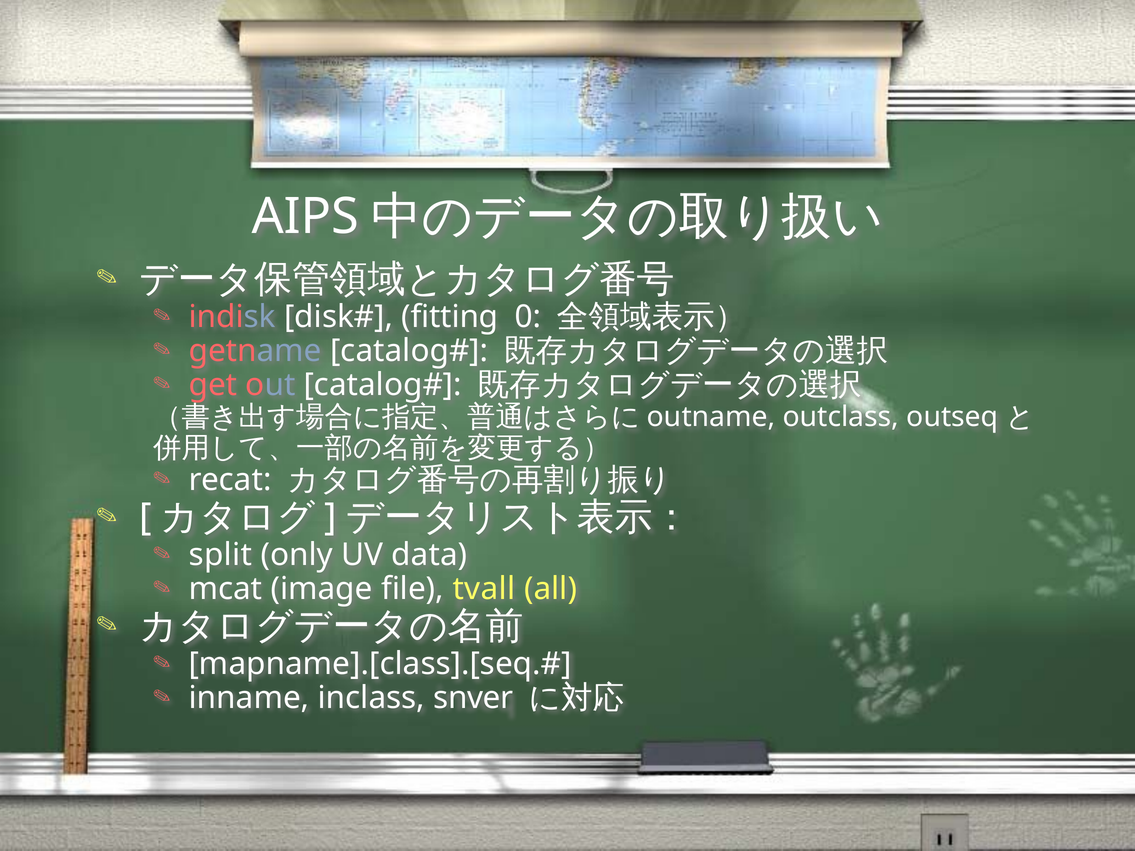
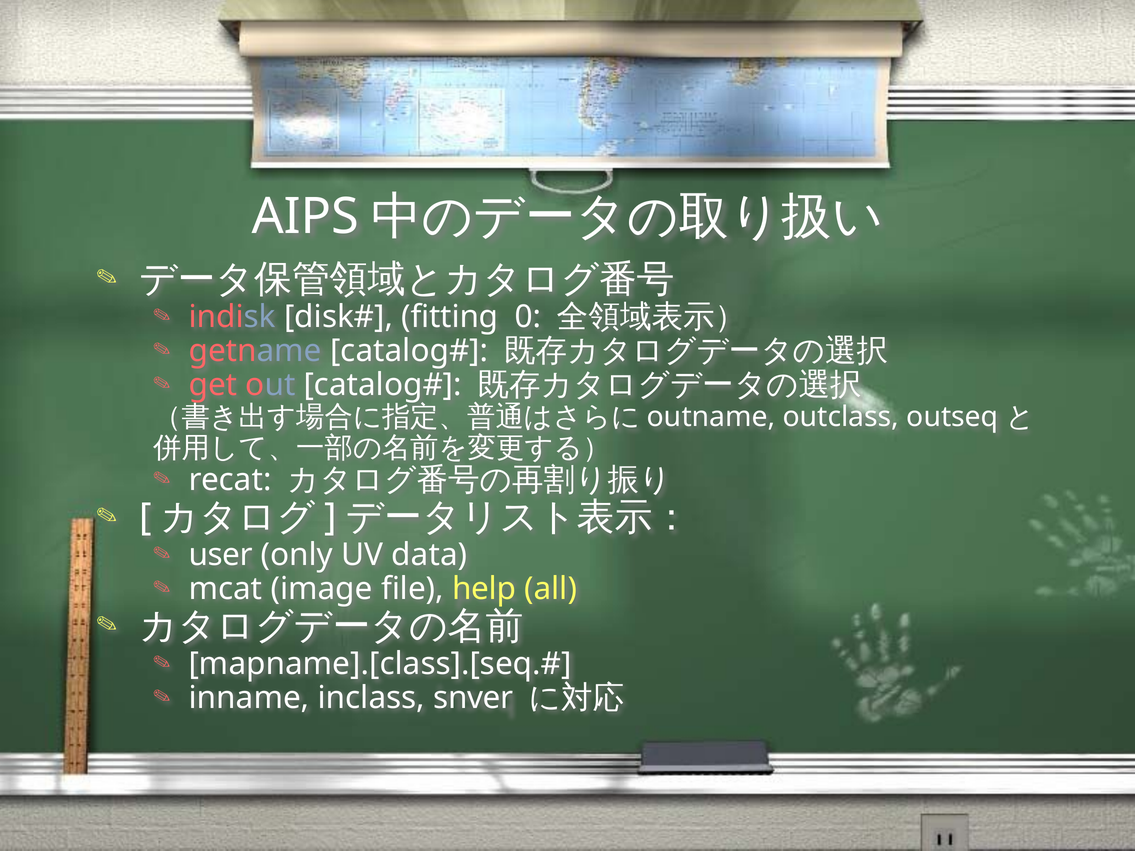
split: split -> user
tvall: tvall -> help
